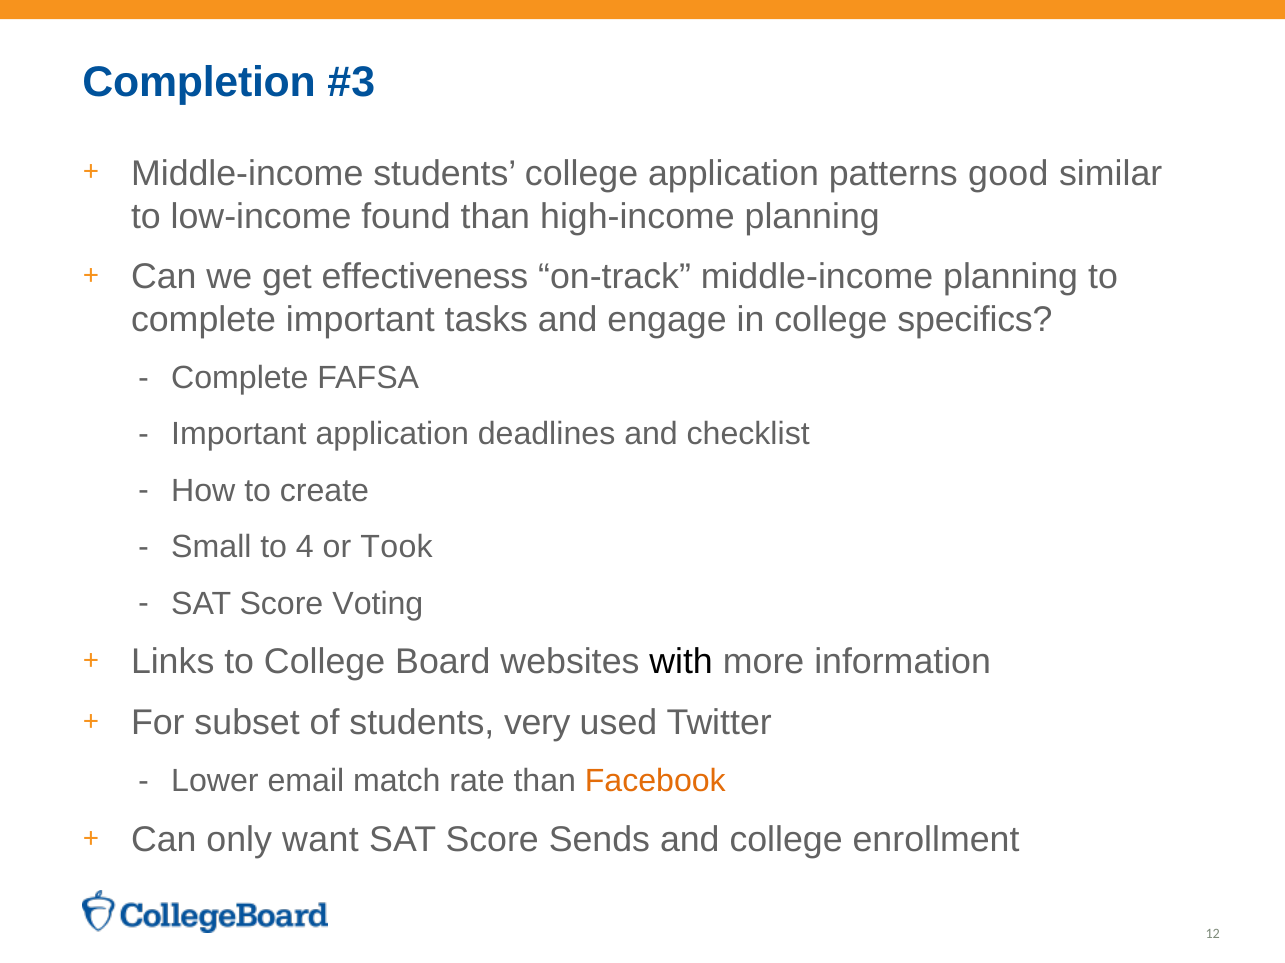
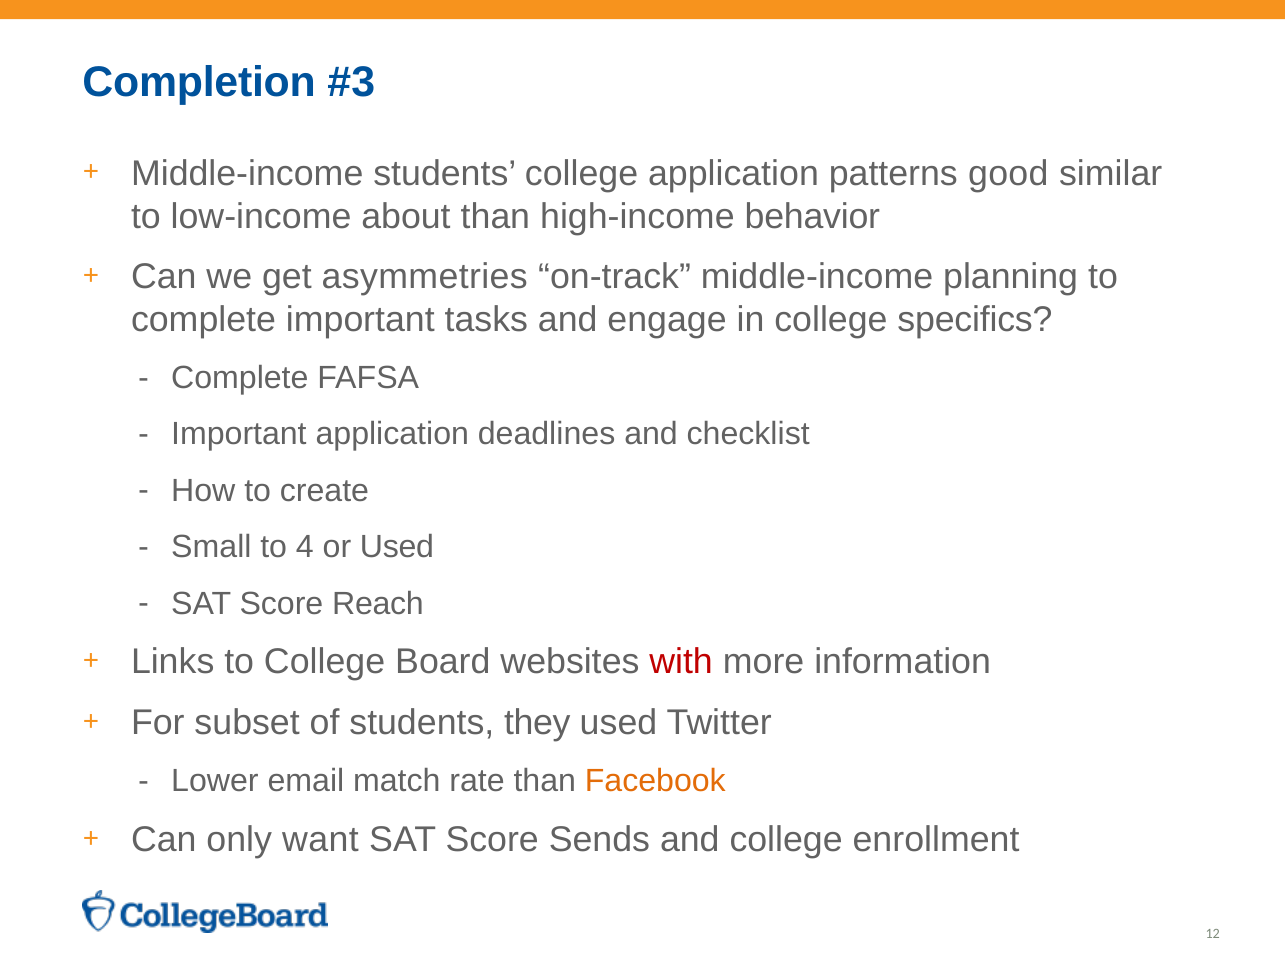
found: found -> about
high-income planning: planning -> behavior
effectiveness: effectiveness -> asymmetries
or Took: Took -> Used
Voting: Voting -> Reach
with colour: black -> red
very: very -> they
